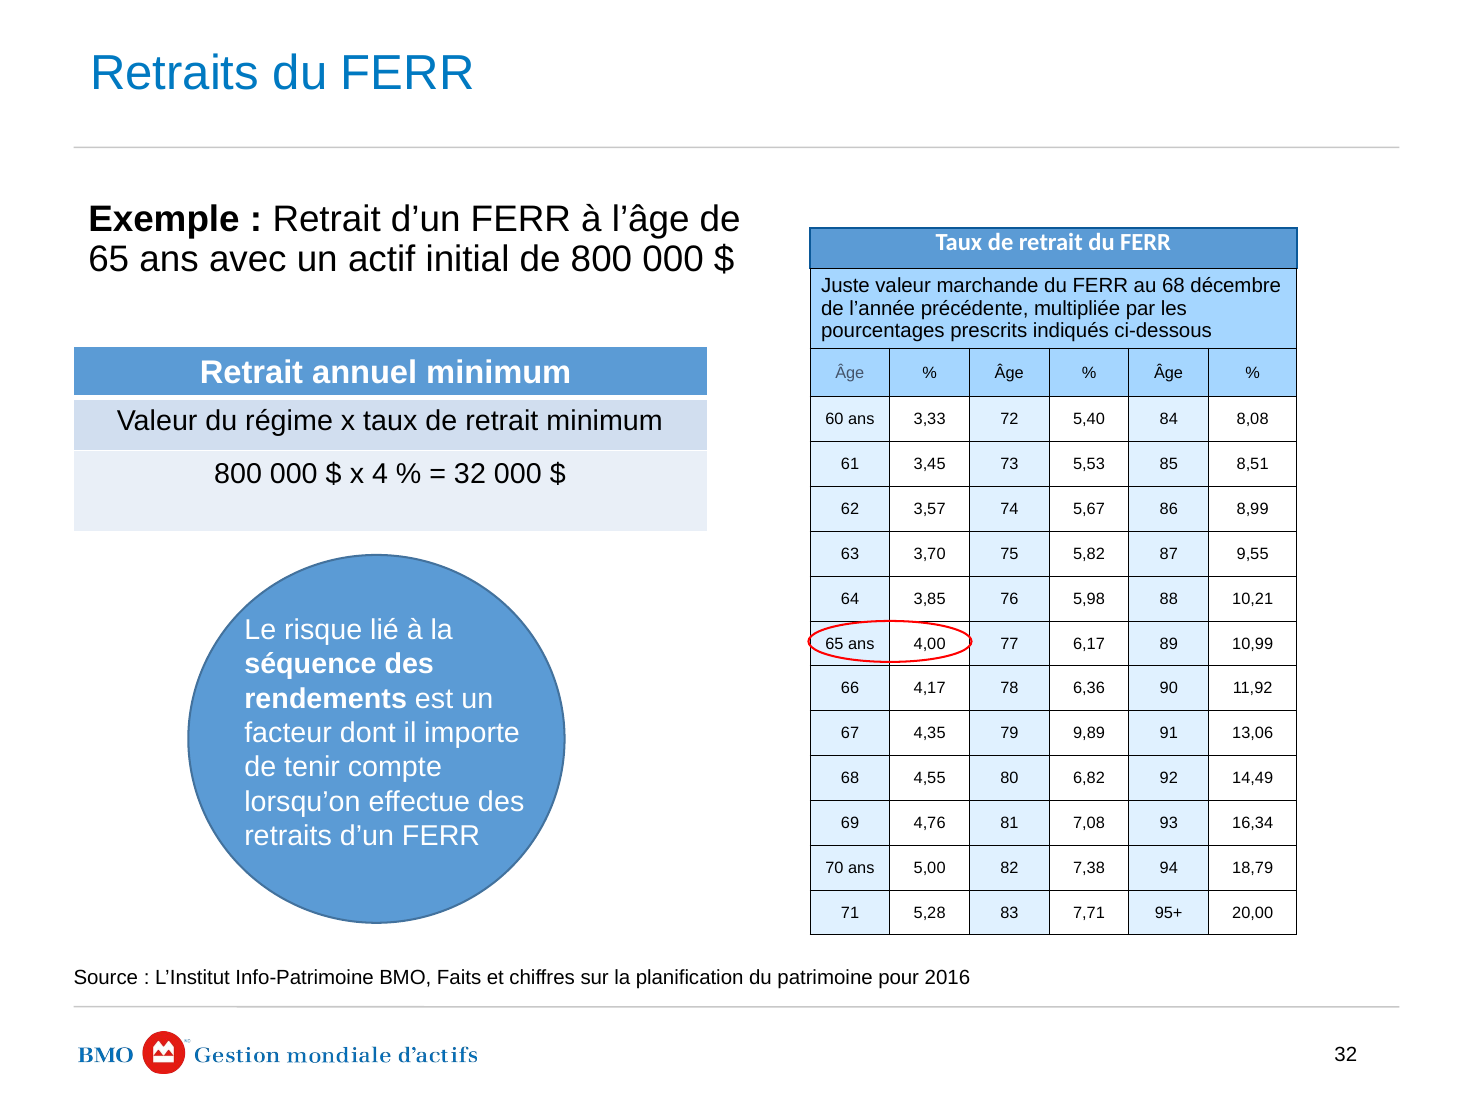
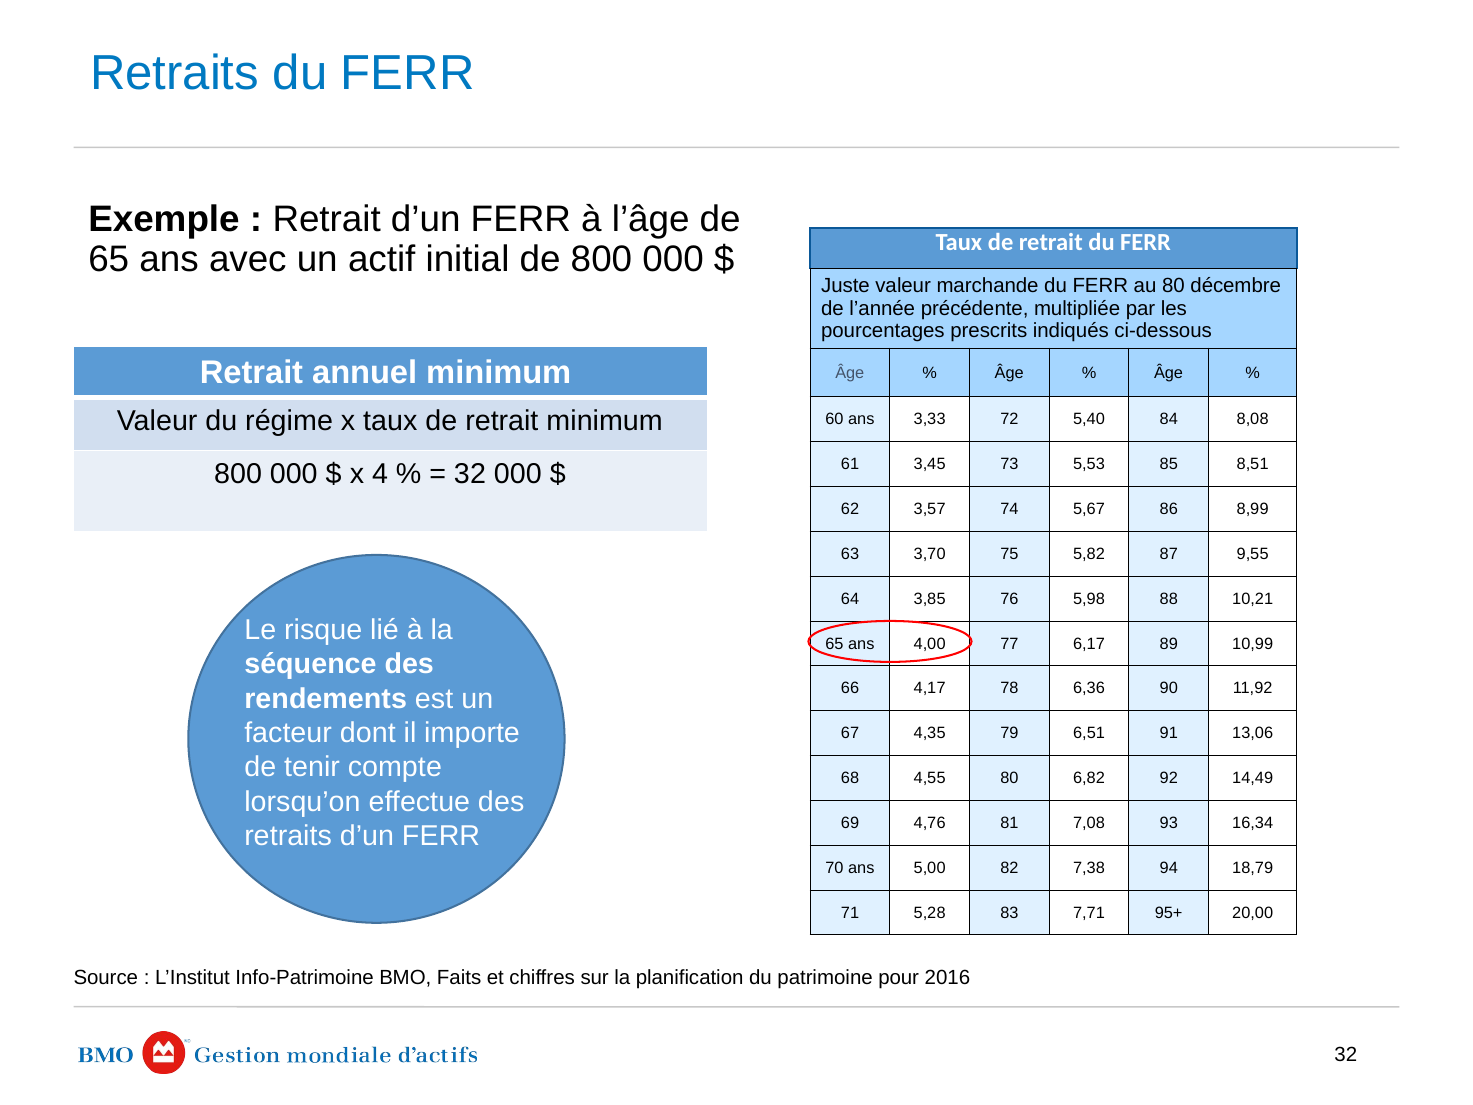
au 68: 68 -> 80
9,89: 9,89 -> 6,51
